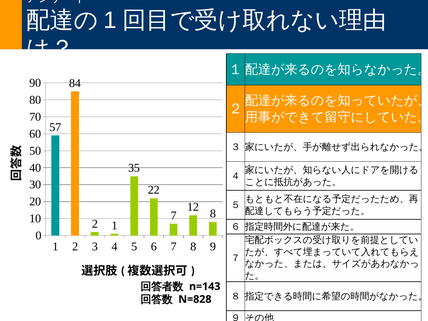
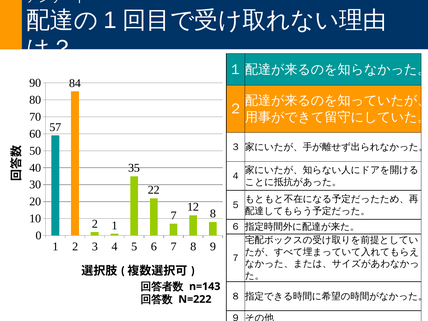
N=828: N=828 -> N=222
